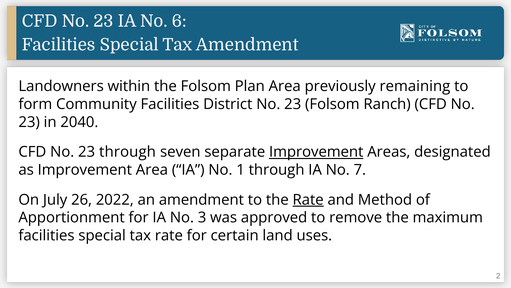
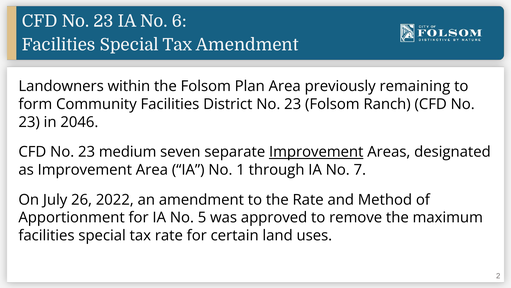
2040: 2040 -> 2046
23 through: through -> medium
Rate at (308, 199) underline: present -> none
3: 3 -> 5
